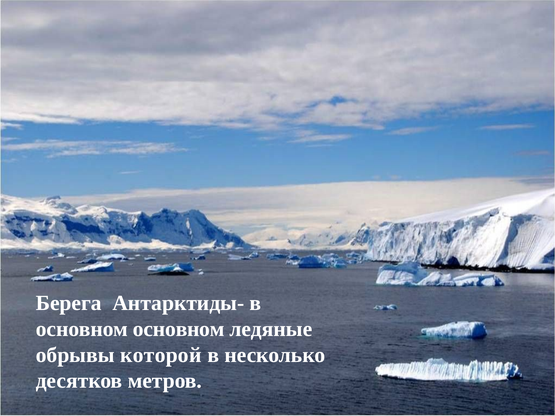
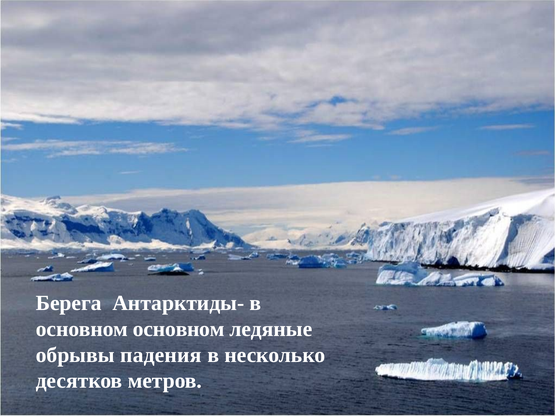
которой: которой -> падения
